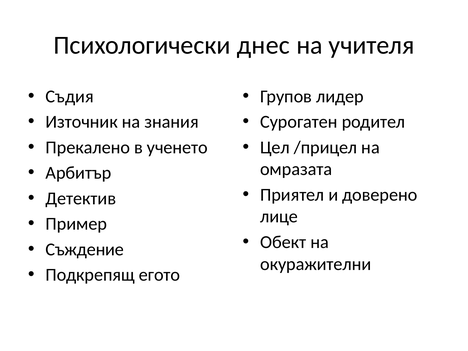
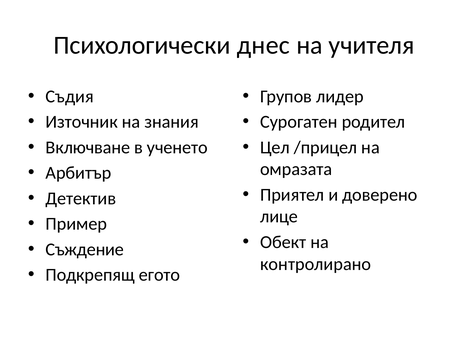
Прекалено: Прекалено -> Включване
окуражителни: окуражителни -> контролирано
